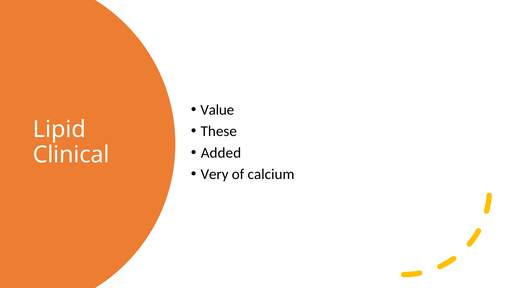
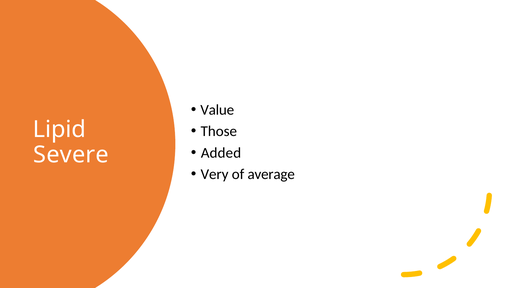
These: These -> Those
Clinical: Clinical -> Severe
calcium: calcium -> average
